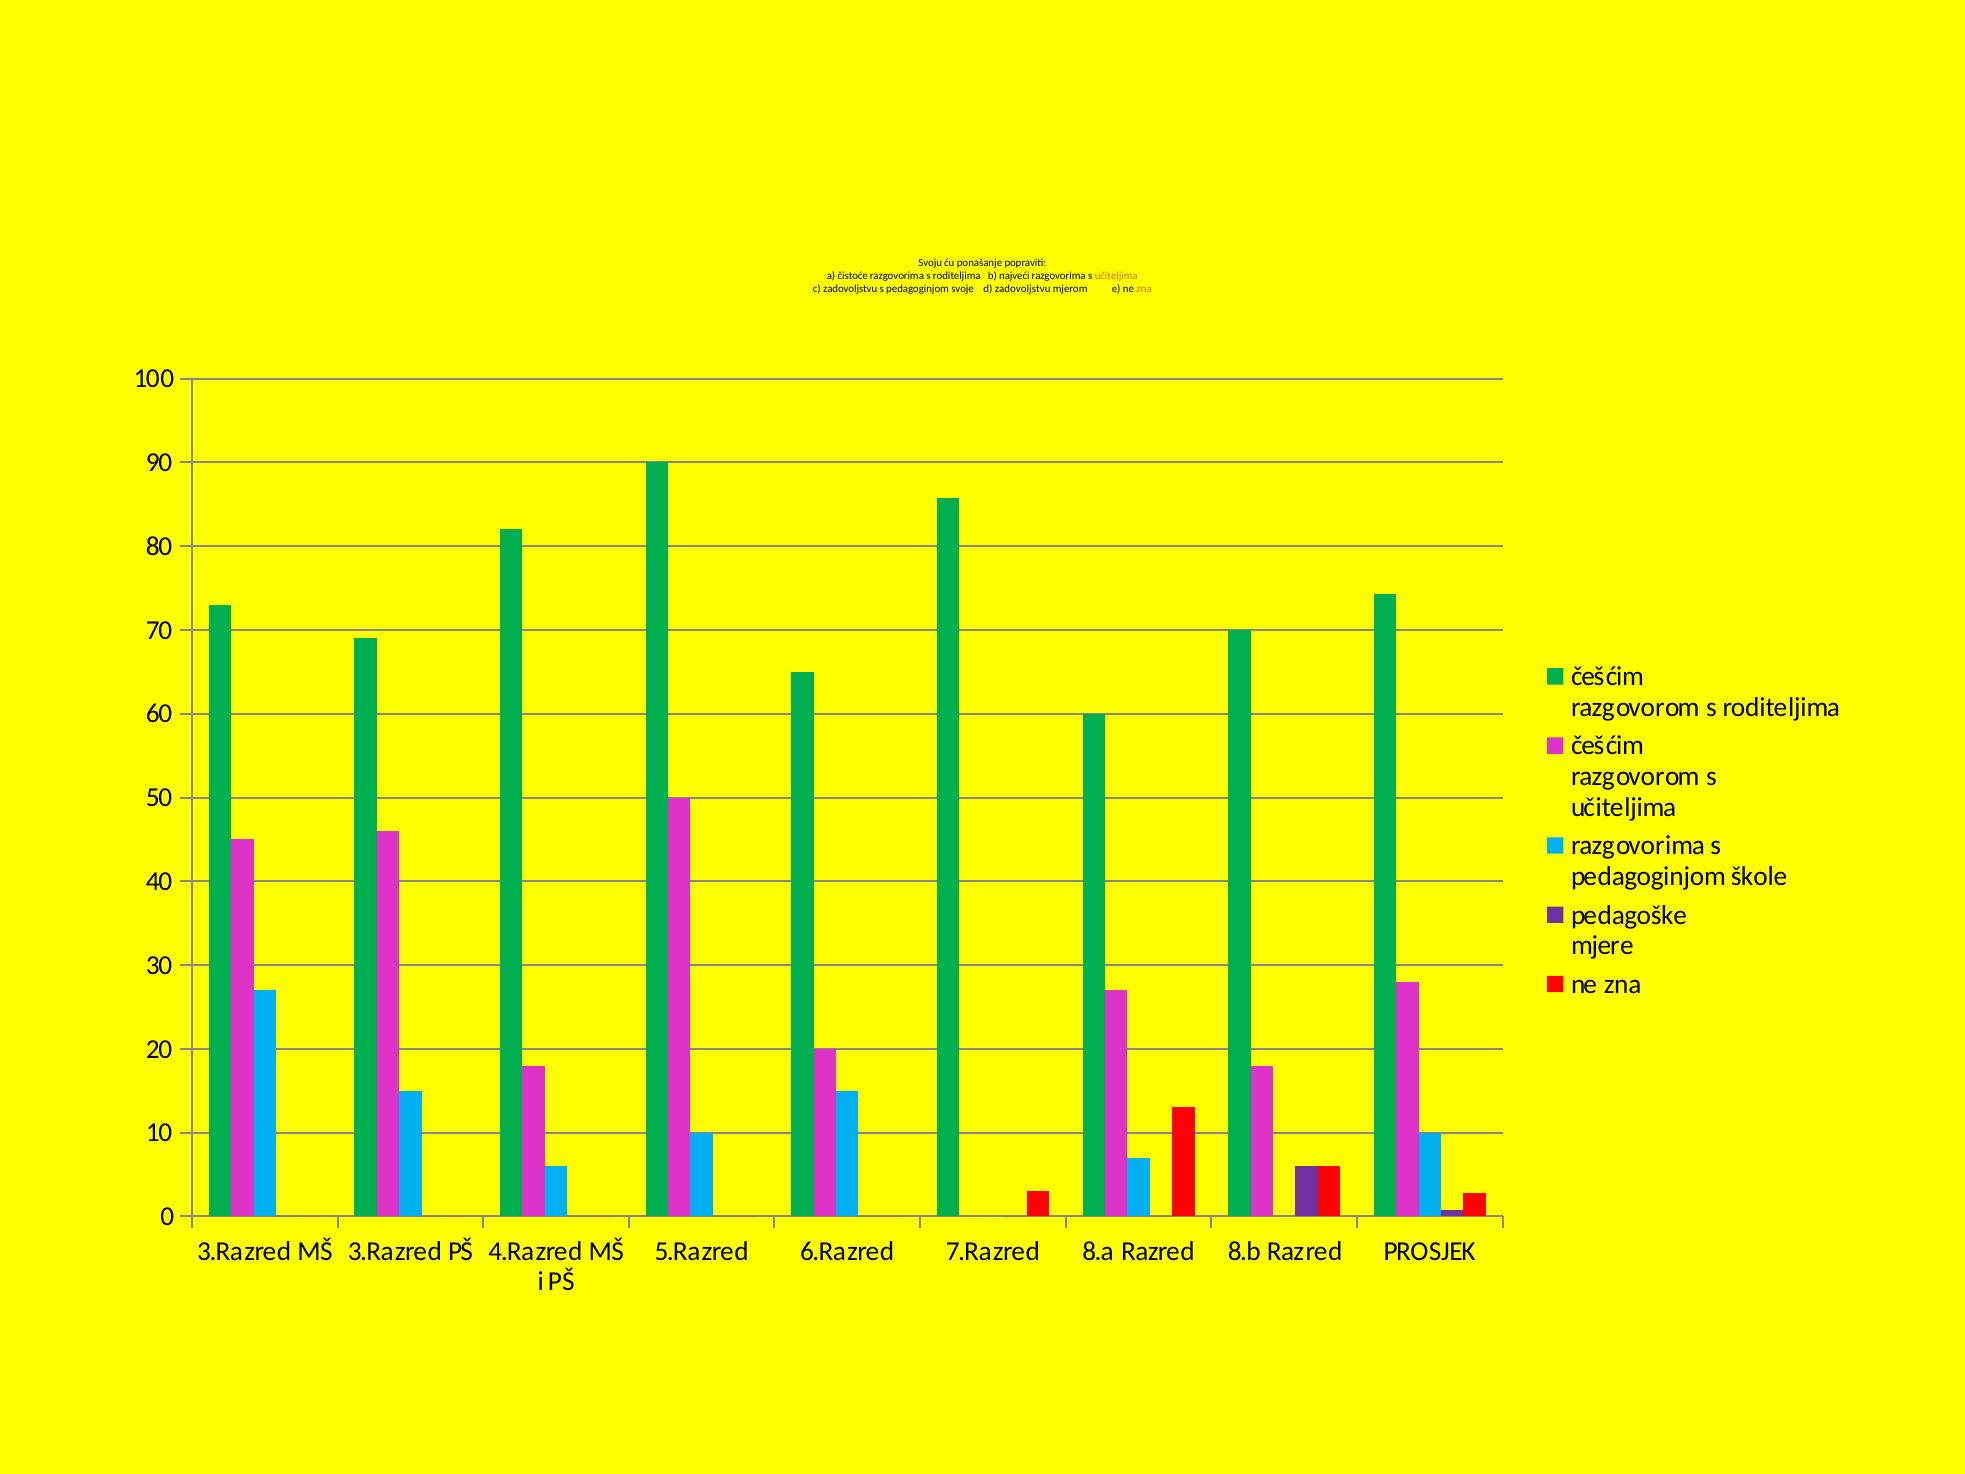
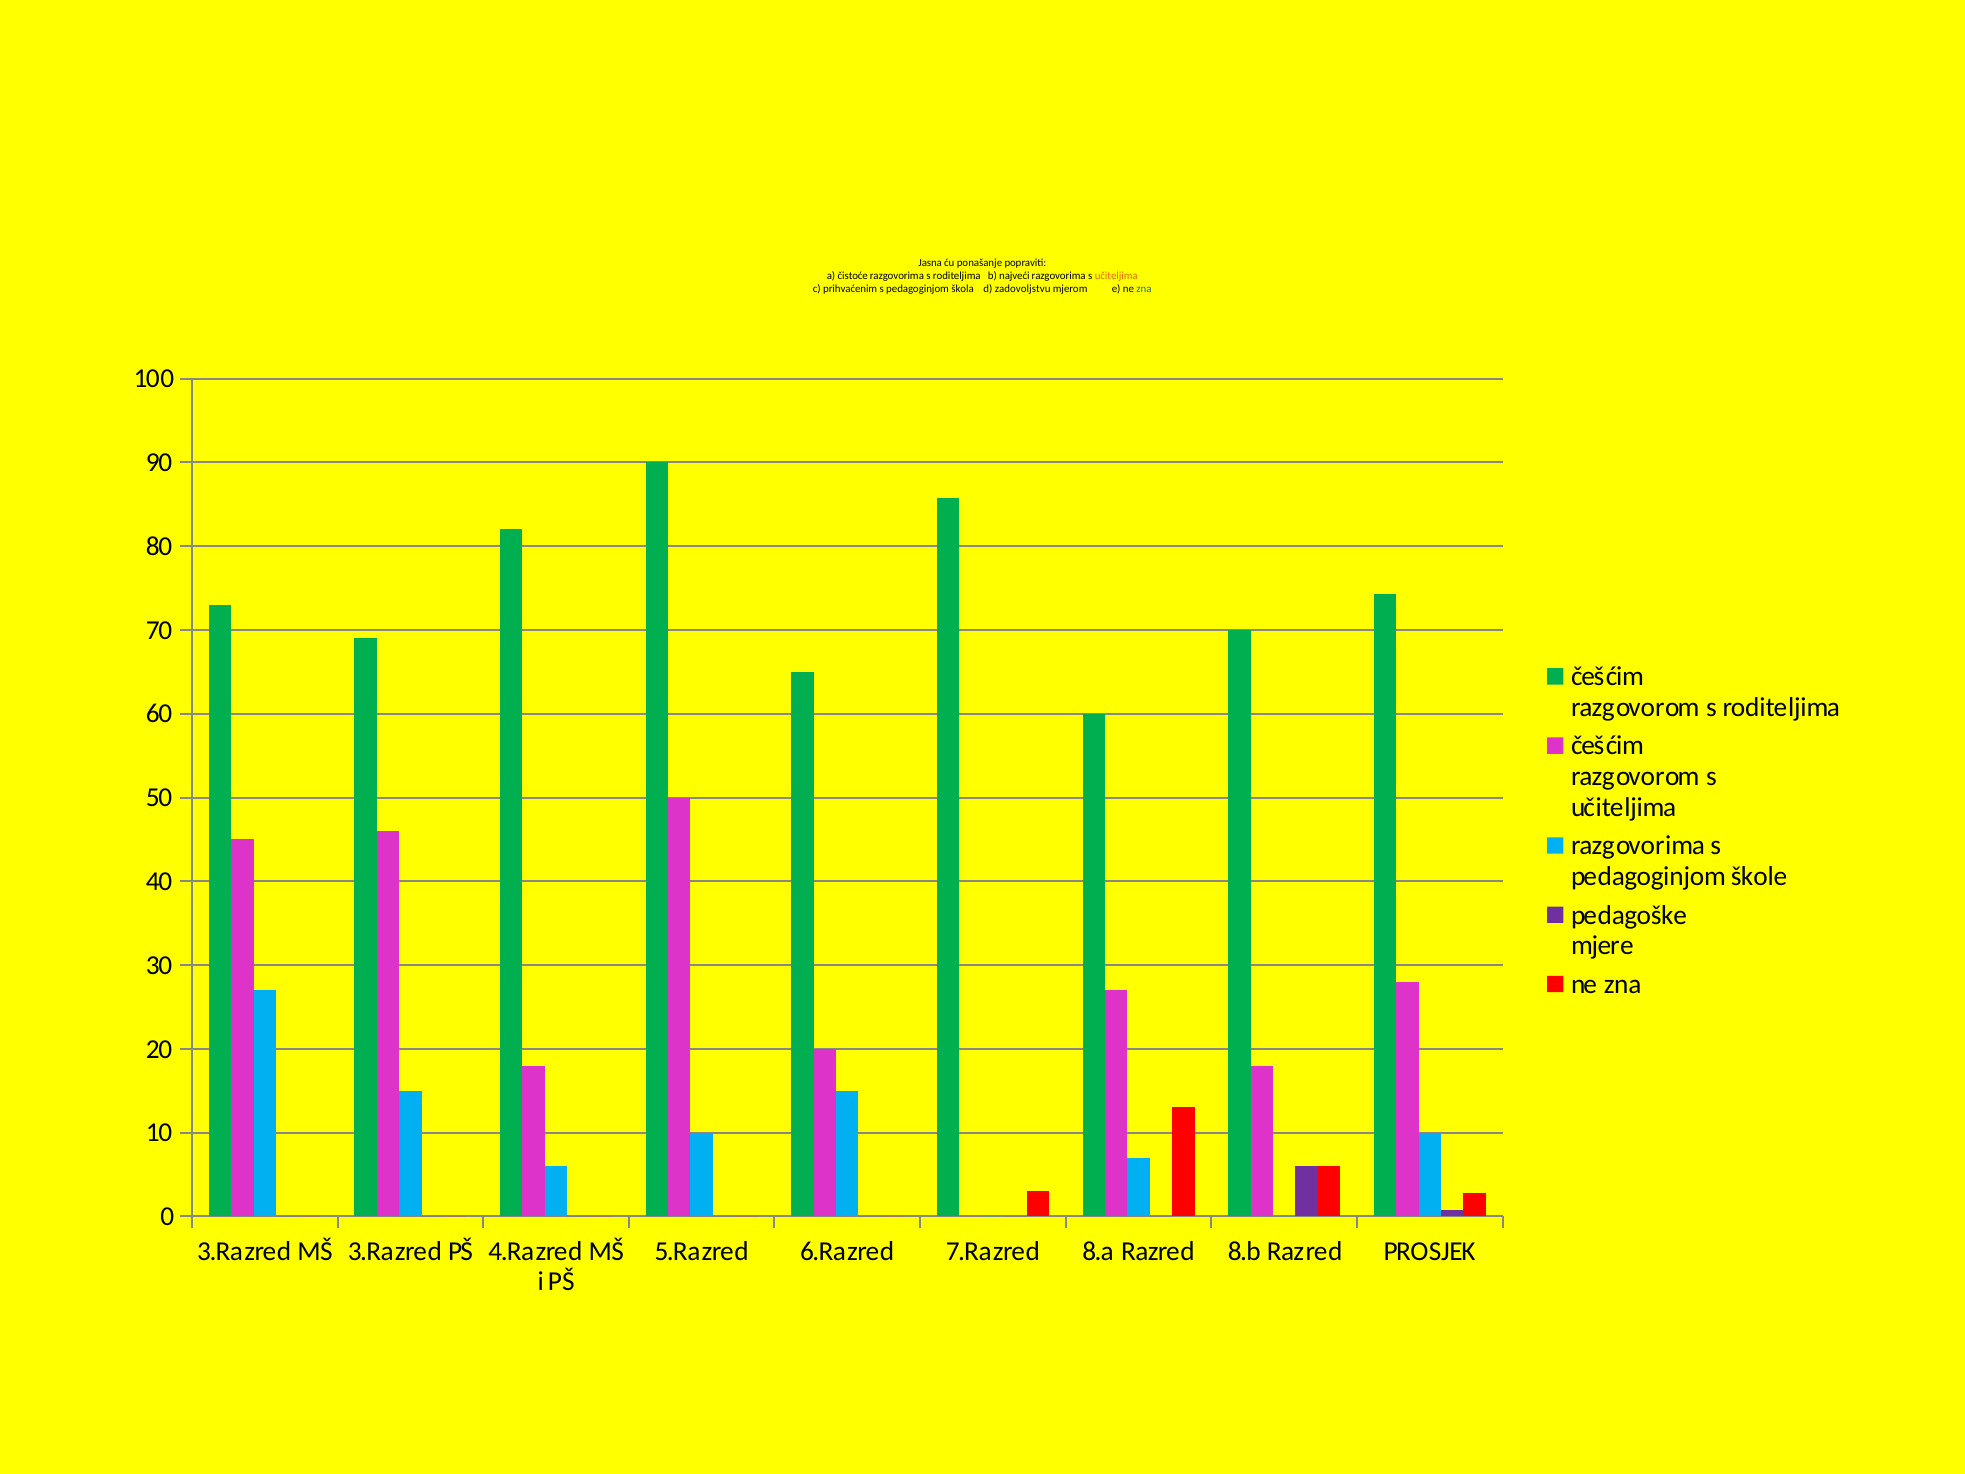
Svoju: Svoju -> Jasna
c zadovoljstvu: zadovoljstvu -> prihvaćenim
svoje: svoje -> škola
zna at (1144, 289) colour: orange -> blue
